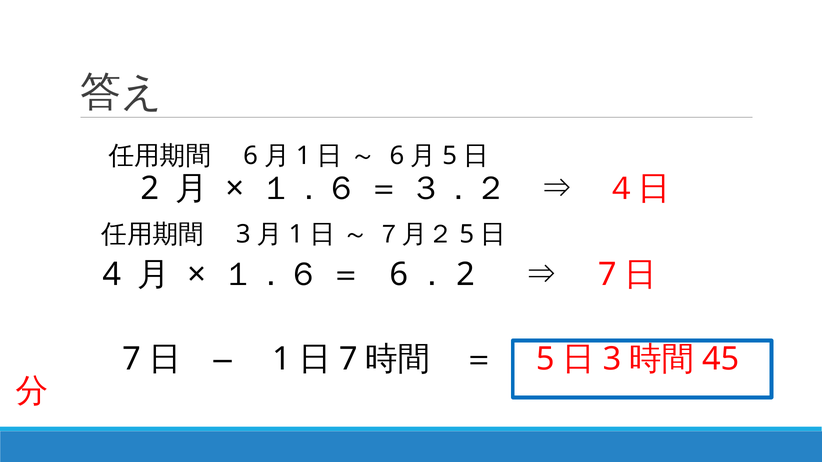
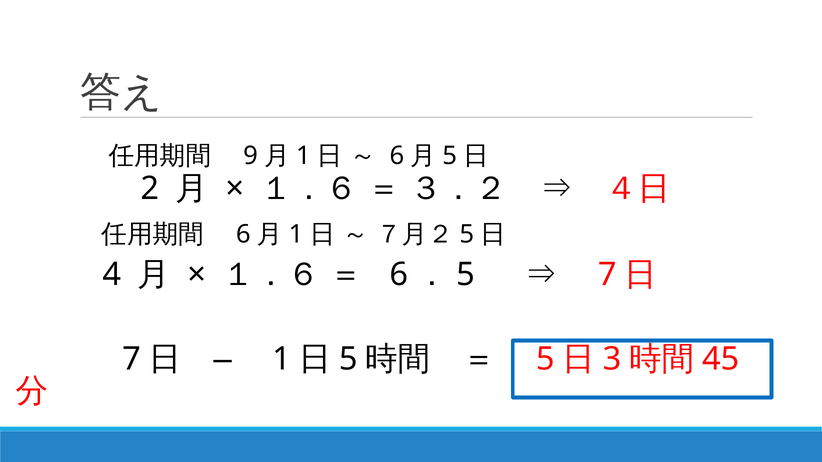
6 at (251, 156): 6 -> 9
3 at (243, 235): 3 -> 6
2 at (466, 275): 2 -> 5
7 at (348, 360): 7 -> 5
